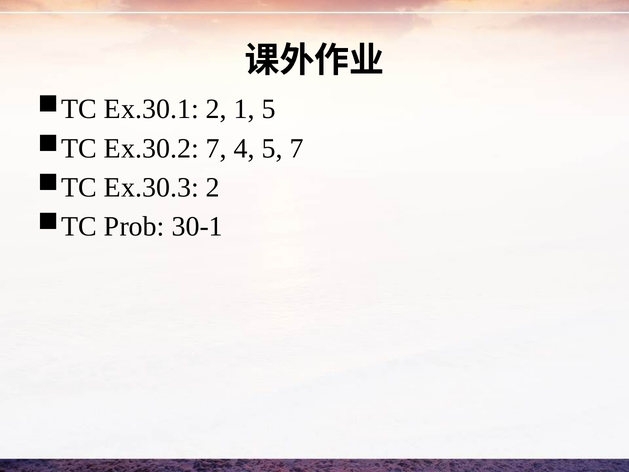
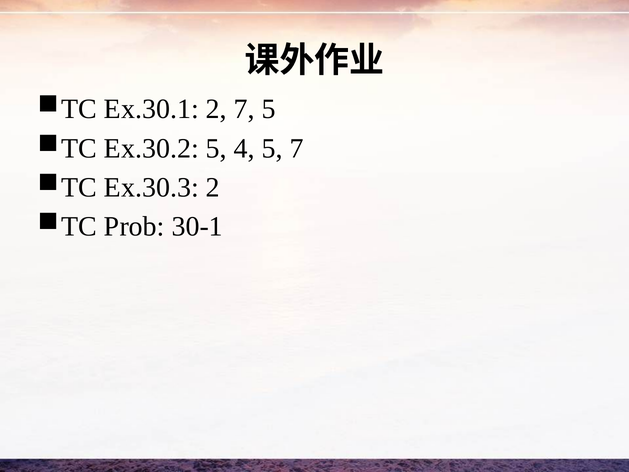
2 1: 1 -> 7
Ex.30.2 7: 7 -> 5
